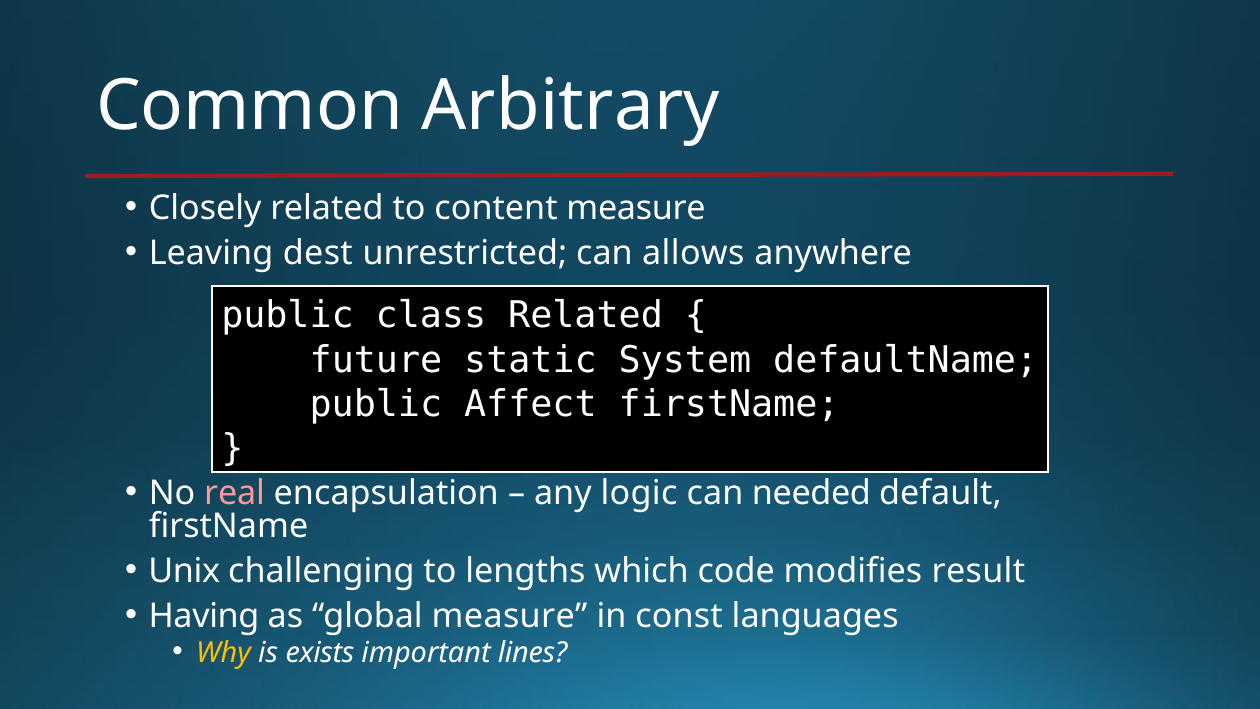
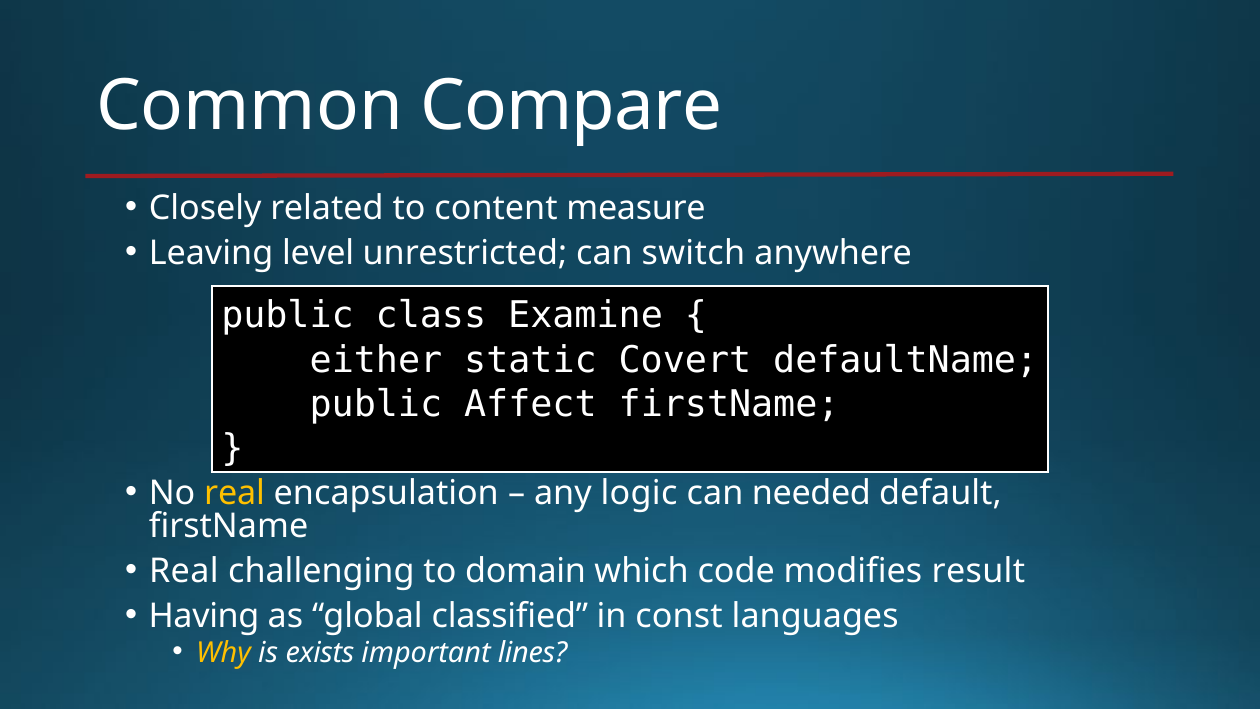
Arbitrary: Arbitrary -> Compare
dest: dest -> level
allows: allows -> switch
class Related: Related -> Examine
future: future -> either
System: System -> Covert
real at (235, 493) colour: pink -> yellow
Unix at (184, 571): Unix -> Real
lengths: lengths -> domain
global measure: measure -> classified
